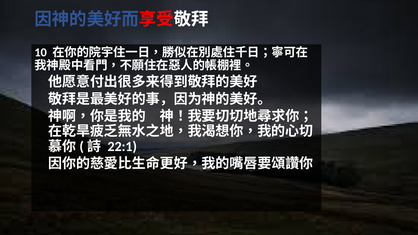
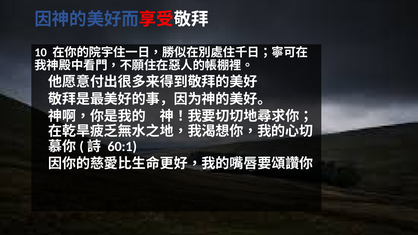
22:1: 22:1 -> 60:1
